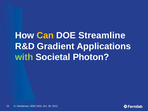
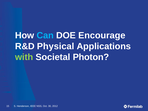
Can colour: yellow -> light blue
Streamline: Streamline -> Encourage
Gradient: Gradient -> Physical
